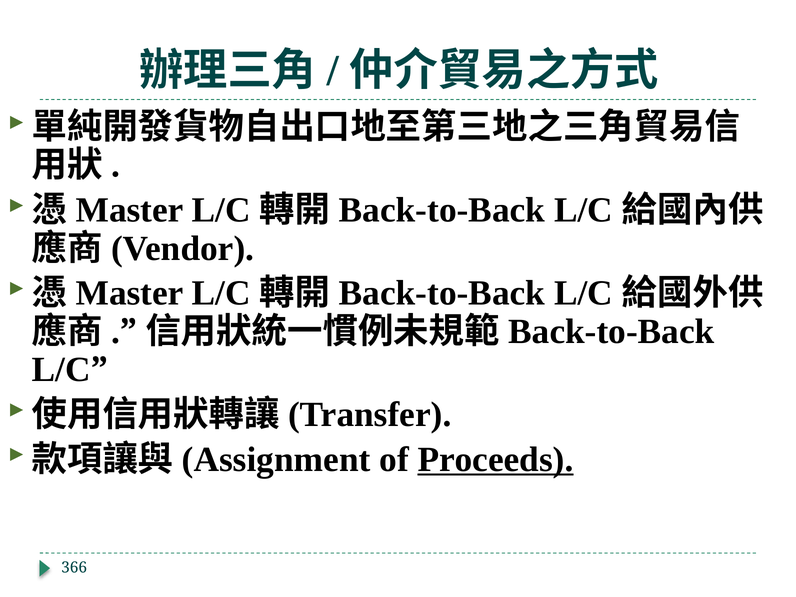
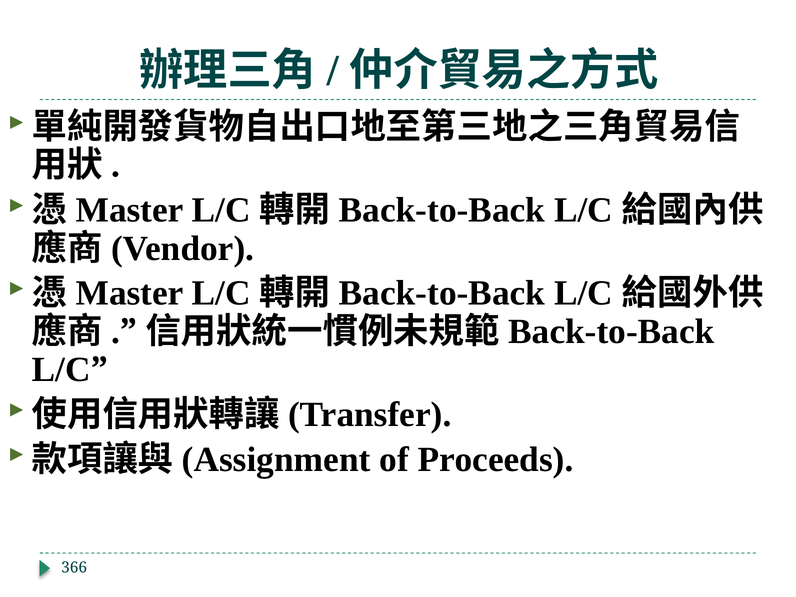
Proceeds underline: present -> none
